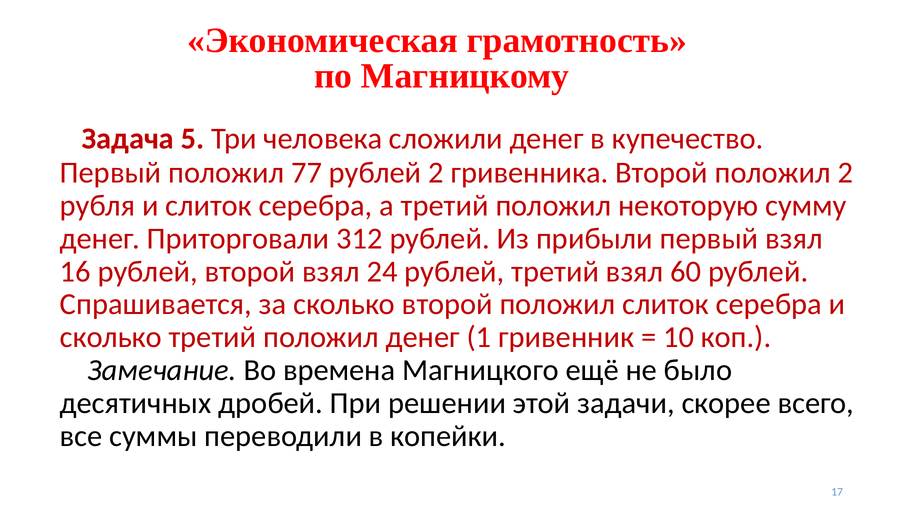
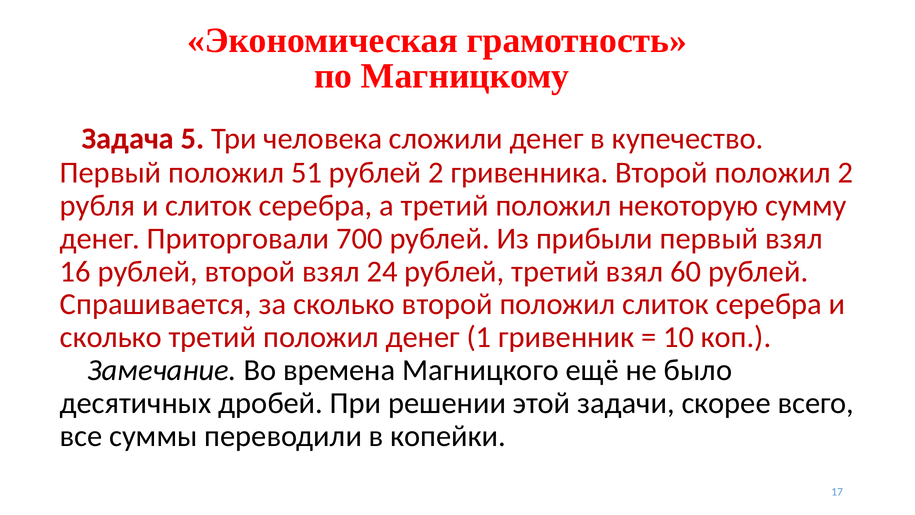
77: 77 -> 51
312: 312 -> 700
